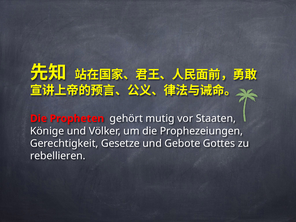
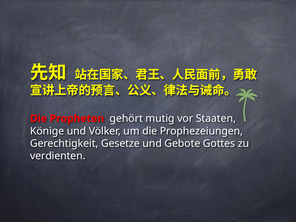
rebellieren: rebellieren -> verdienten
